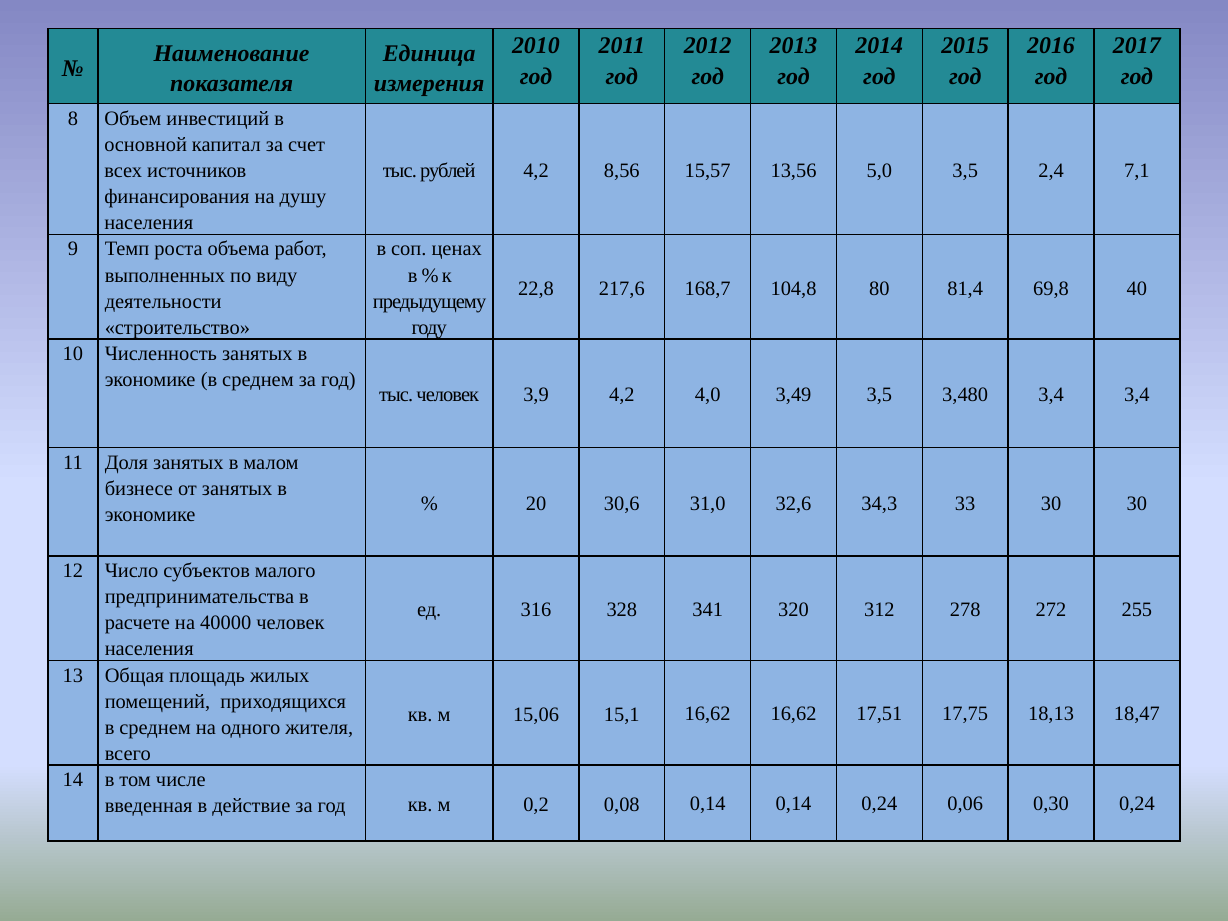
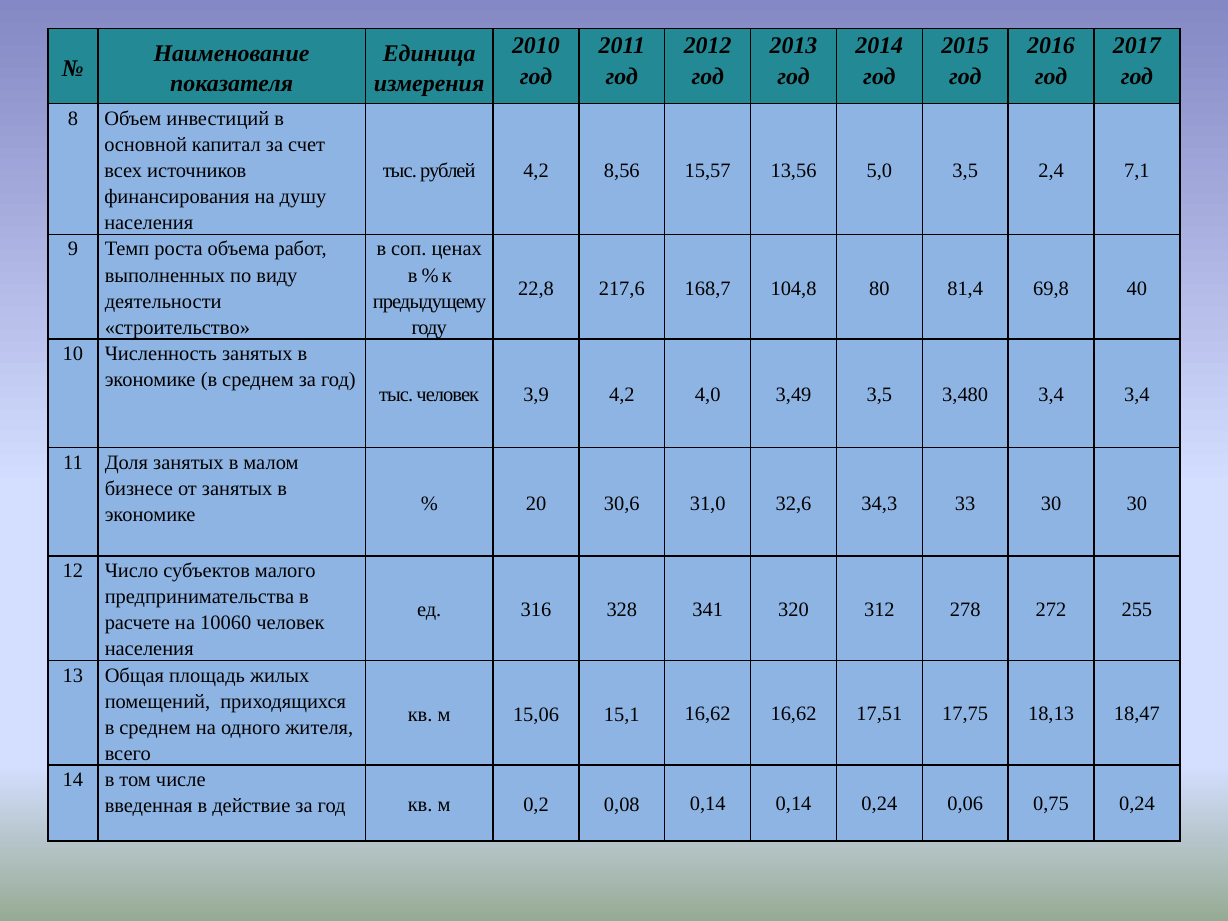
40000: 40000 -> 10060
0,30: 0,30 -> 0,75
